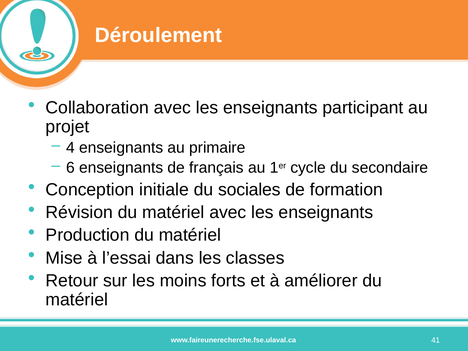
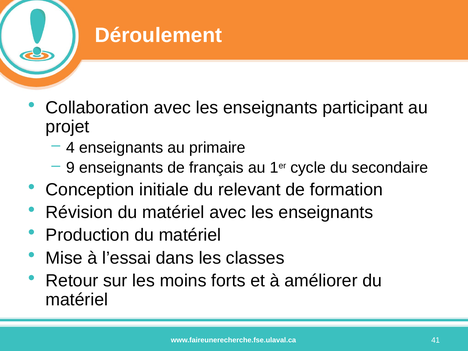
6: 6 -> 9
sociales: sociales -> relevant
